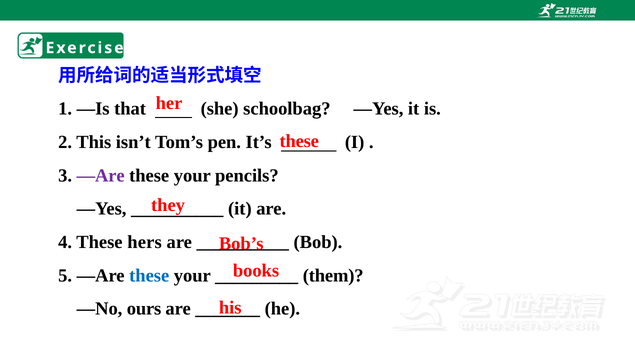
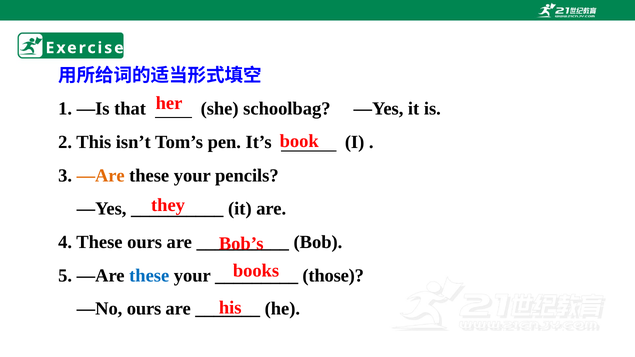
these at (299, 141): these -> book
—Are at (101, 176) colour: purple -> orange
These hers: hers -> ours
them: them -> those
